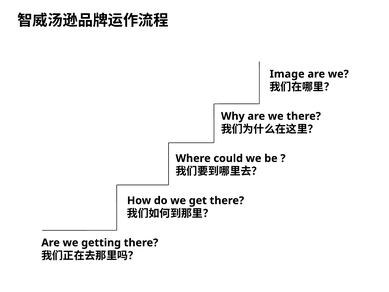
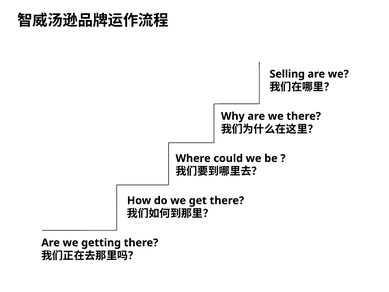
Image: Image -> Selling
